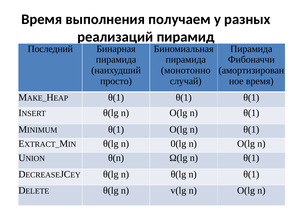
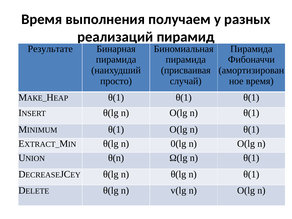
Последний: Последний -> Результате
монотонно: монотонно -> присваивая
